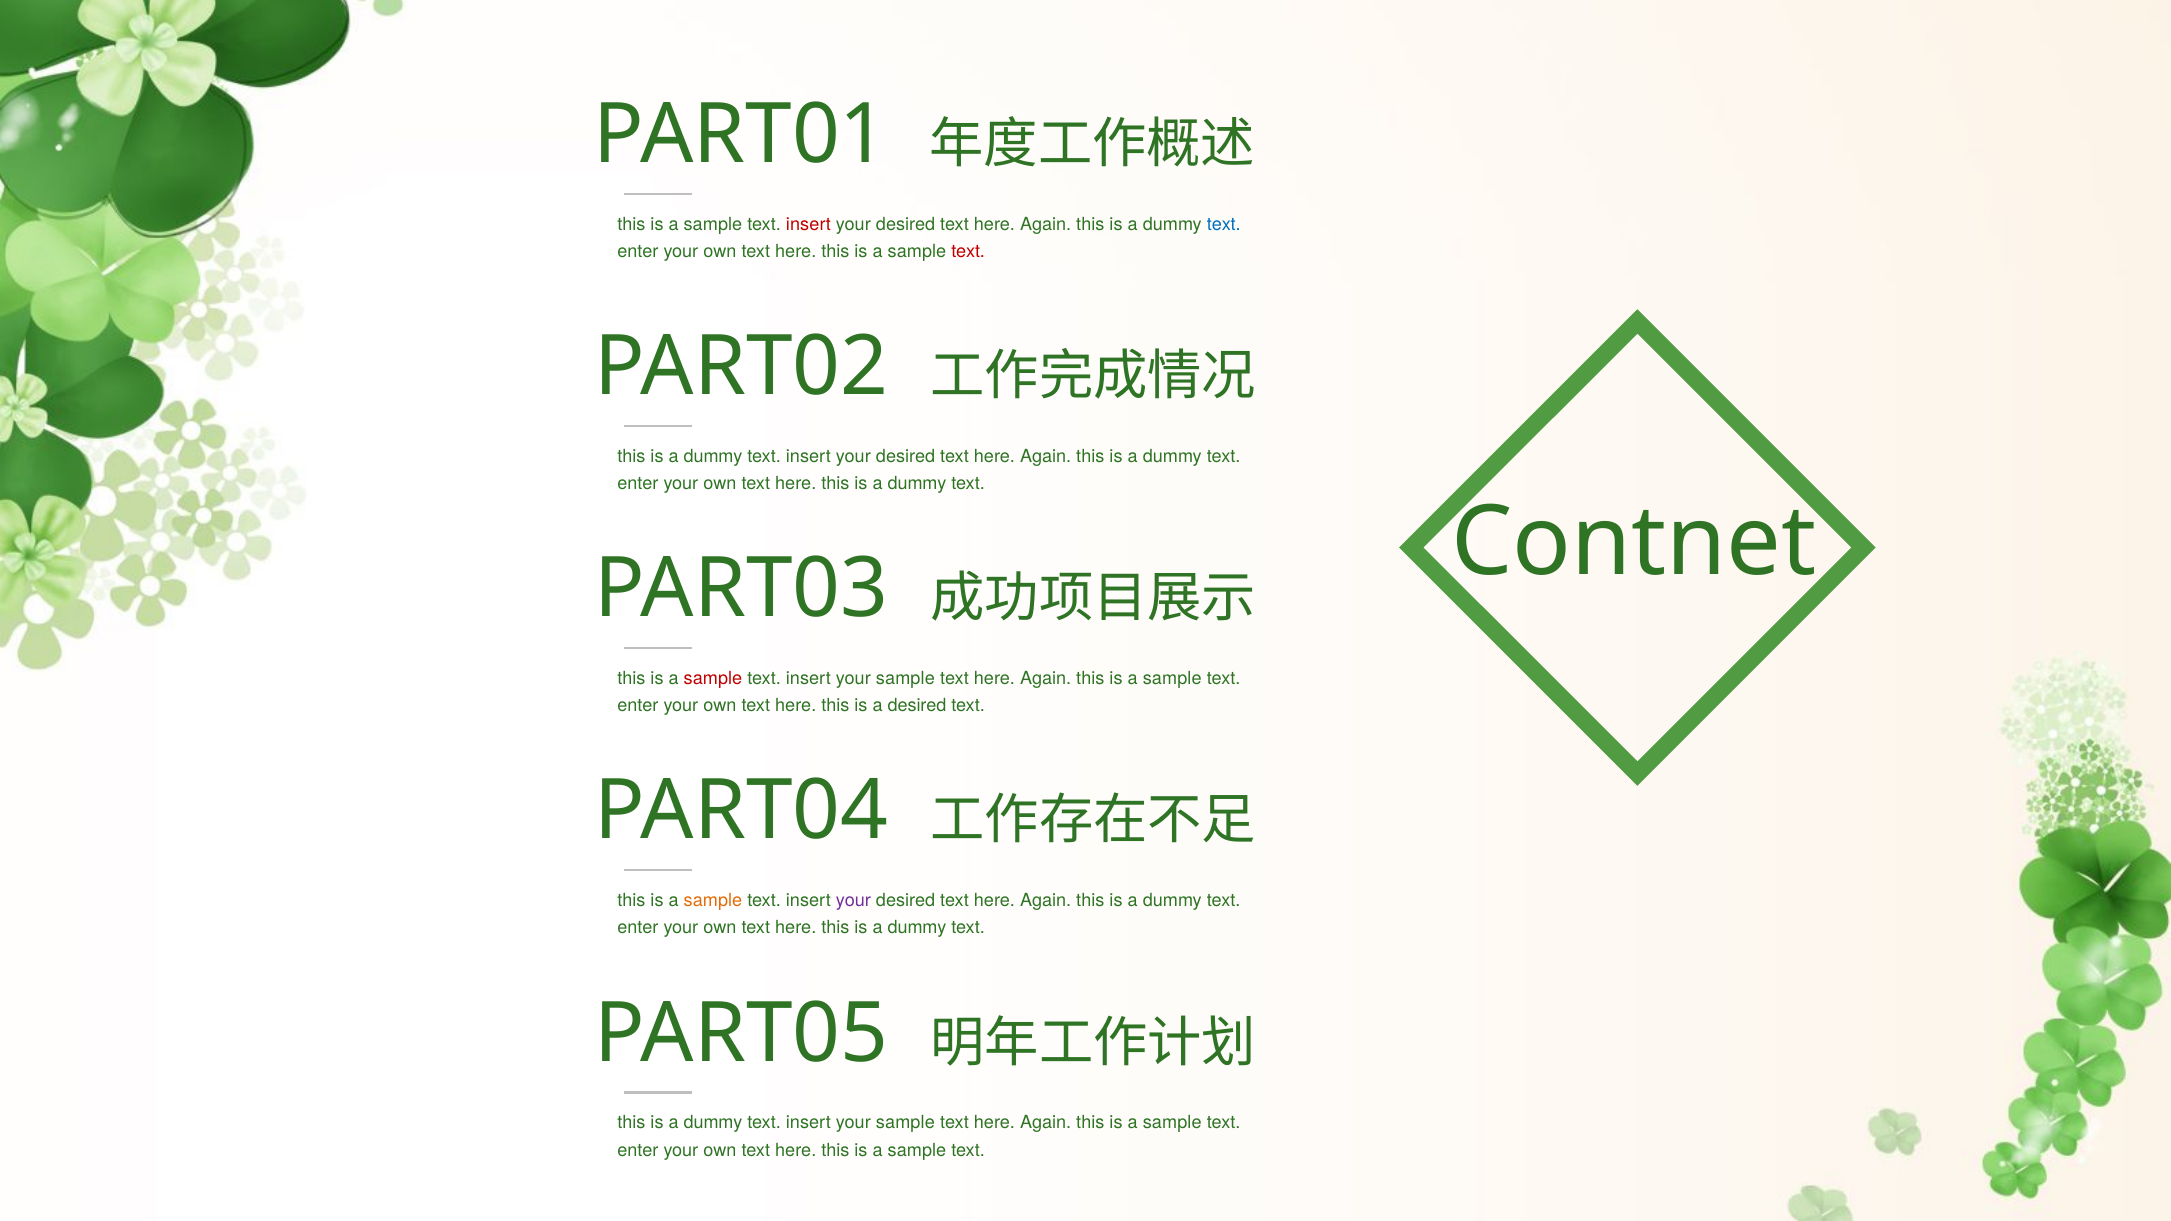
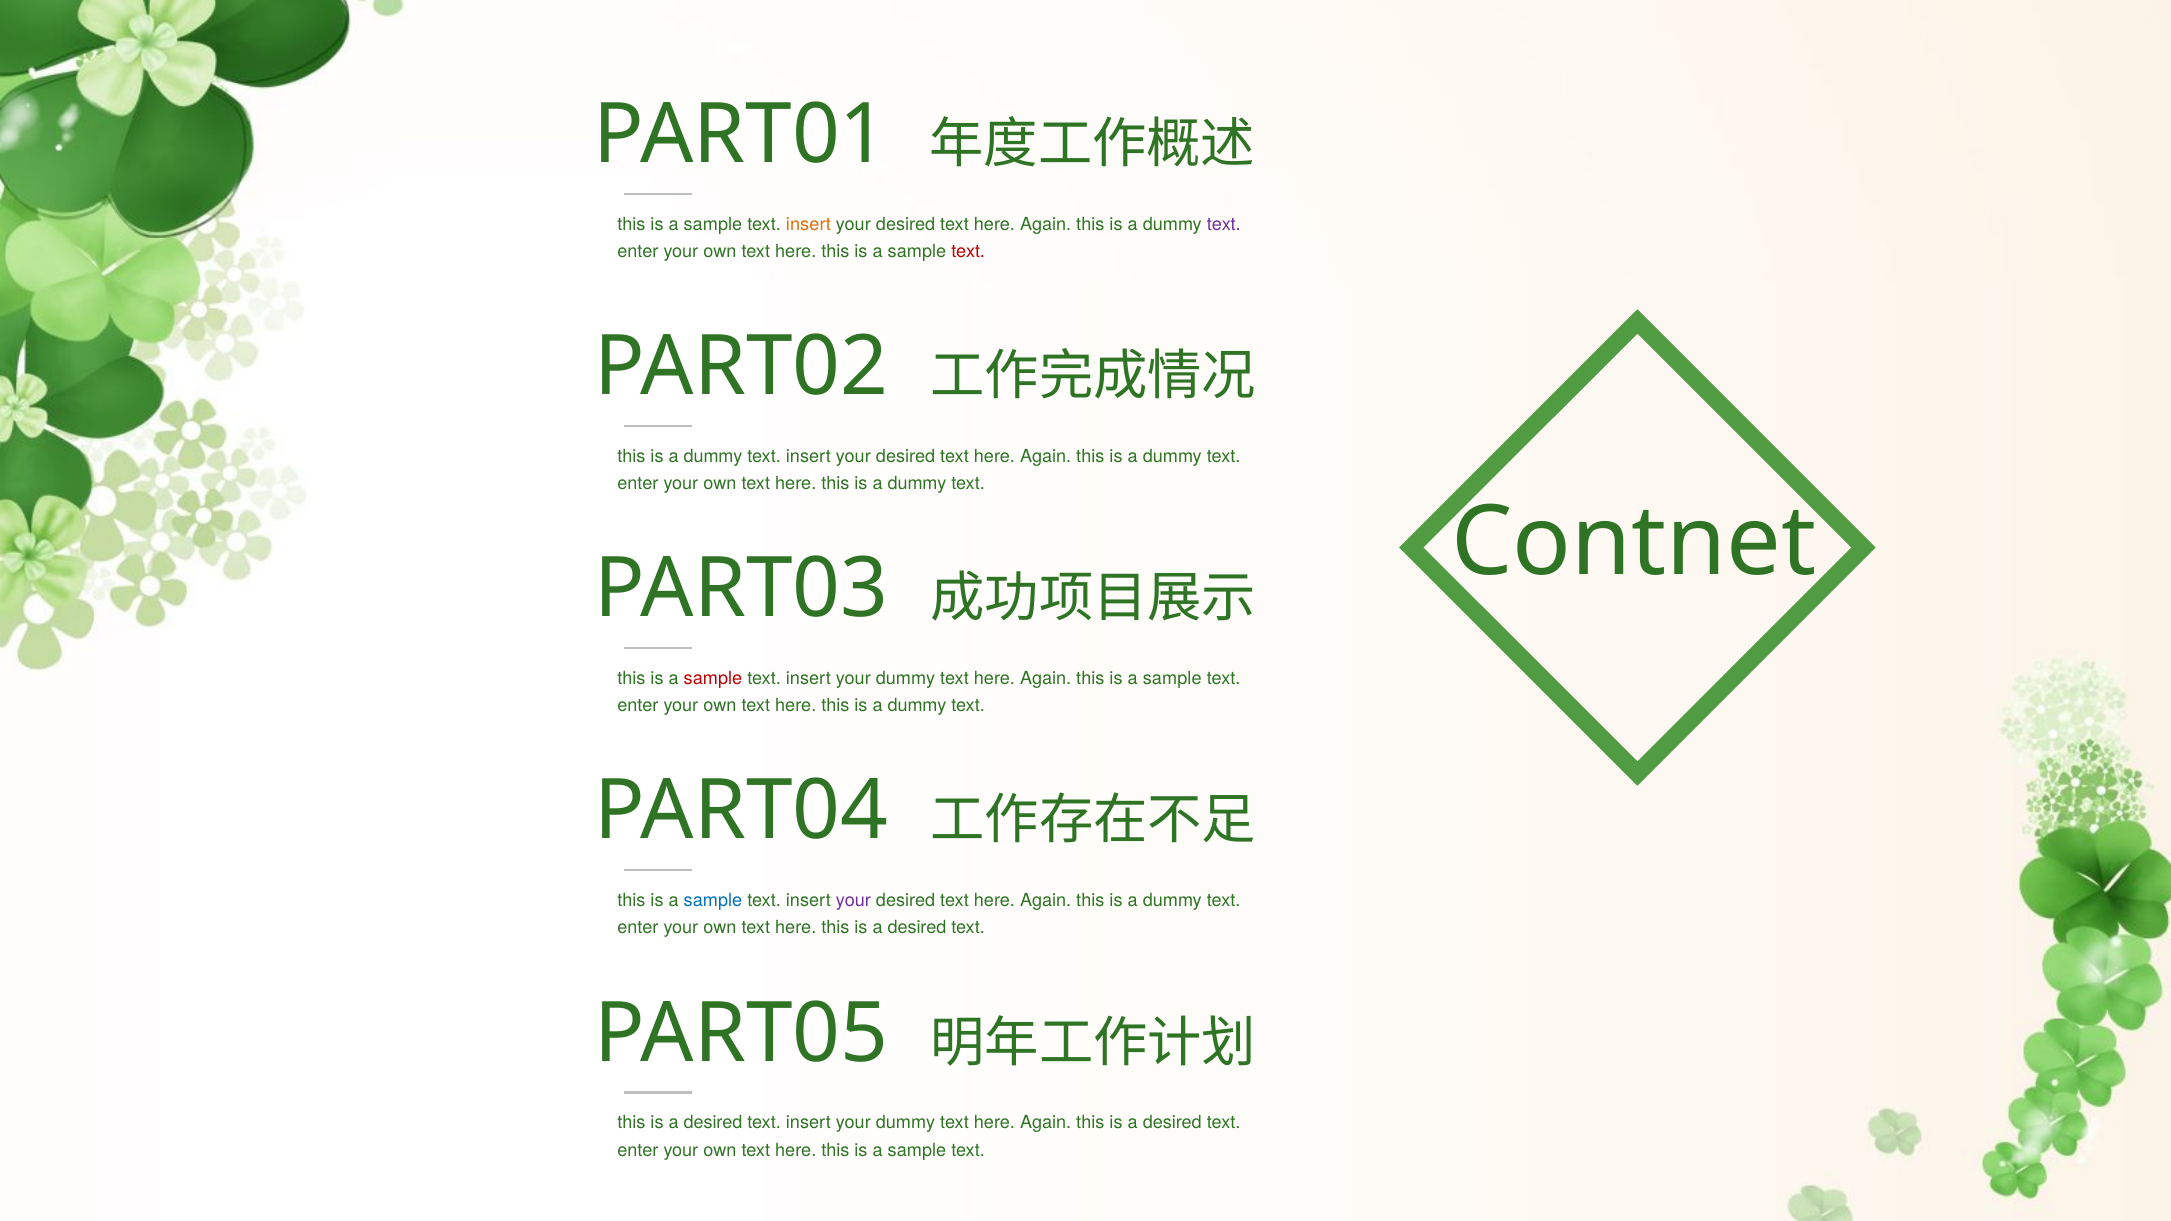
insert at (808, 225) colour: red -> orange
text at (1224, 225) colour: blue -> purple
sample at (905, 679): sample -> dummy
desired at (917, 706): desired -> dummy
sample at (713, 901) colour: orange -> blue
dummy at (917, 928): dummy -> desired
dummy at (713, 1123): dummy -> desired
sample at (905, 1123): sample -> dummy
sample at (1172, 1123): sample -> desired
